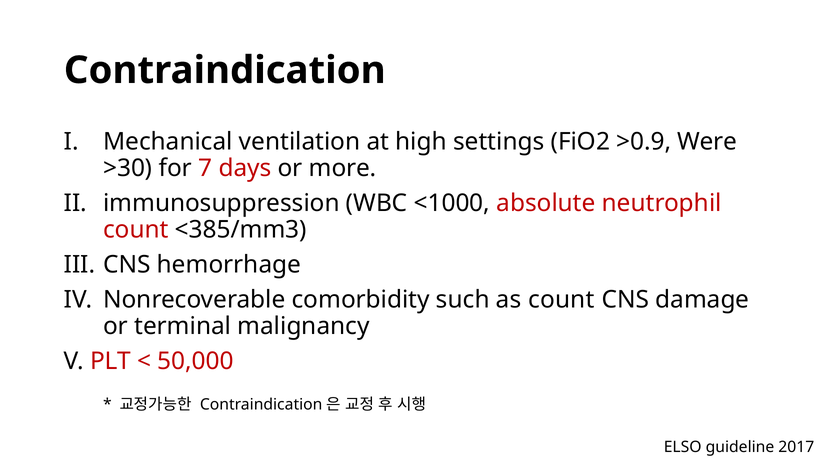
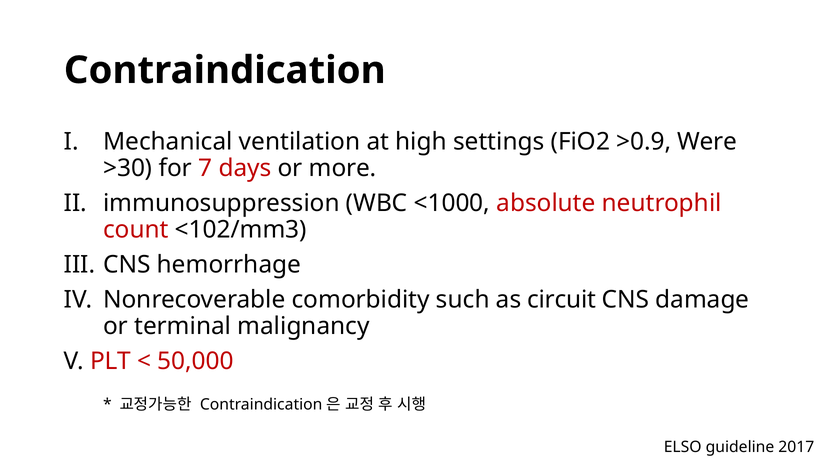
<385/mm3: <385/mm3 -> <102/mm3
as count: count -> circuit
